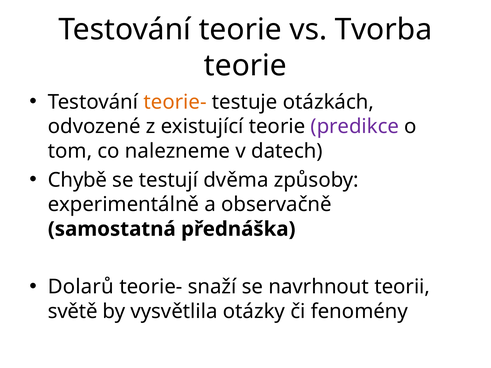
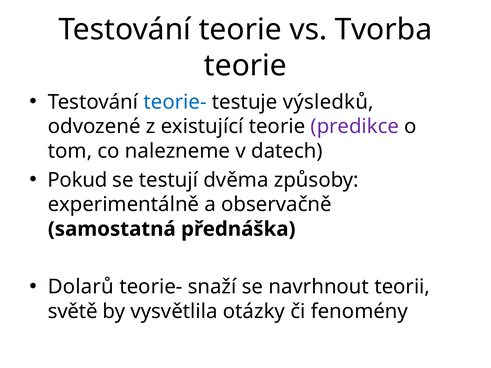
teorie- at (175, 102) colour: orange -> blue
otázkách: otázkách -> výsledků
Chybě: Chybě -> Pokud
